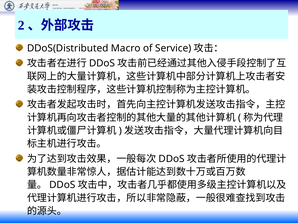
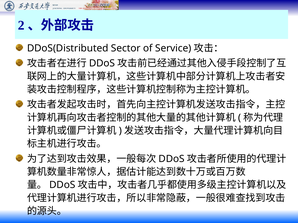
Macro: Macro -> Sector
